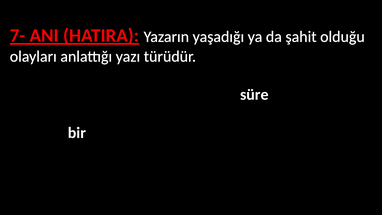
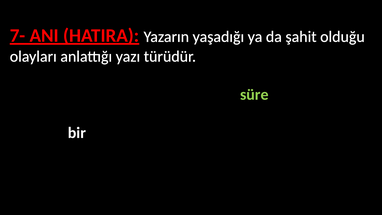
süre colour: white -> light green
